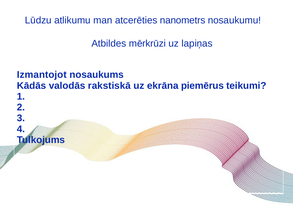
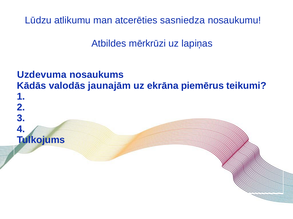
nanometrs: nanometrs -> sasniedza
Izmantojot: Izmantojot -> Uzdevuma
rakstiskā: rakstiskā -> jaunajām
